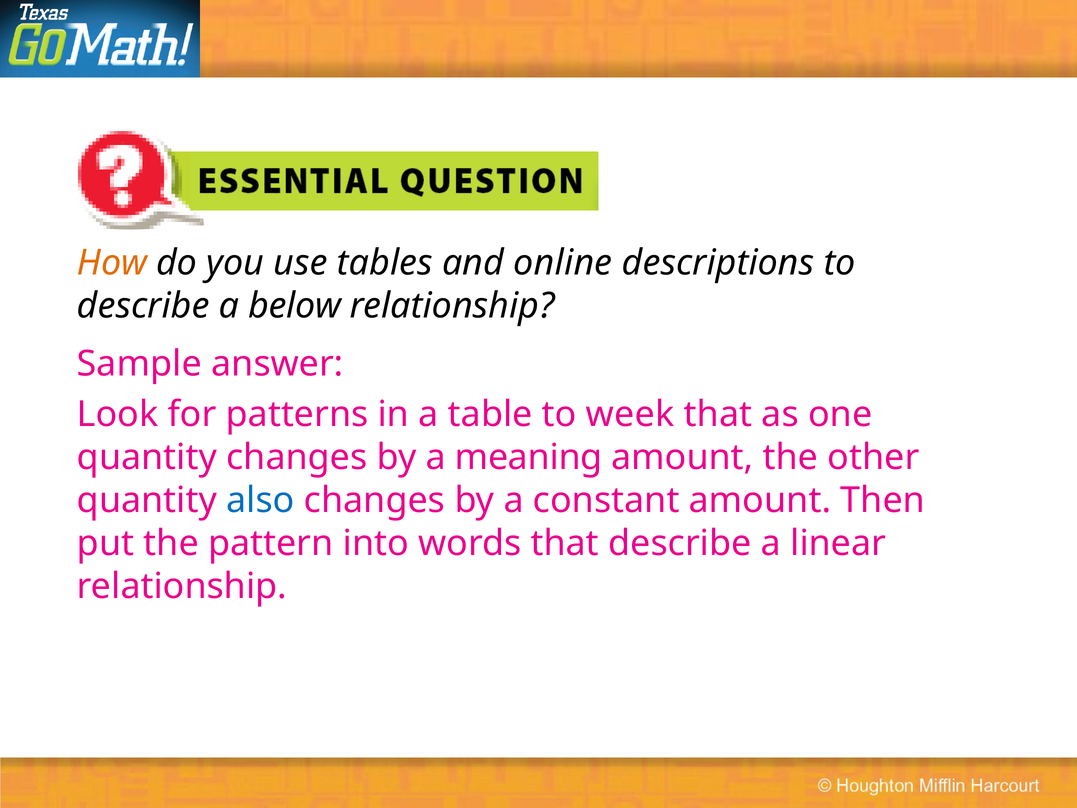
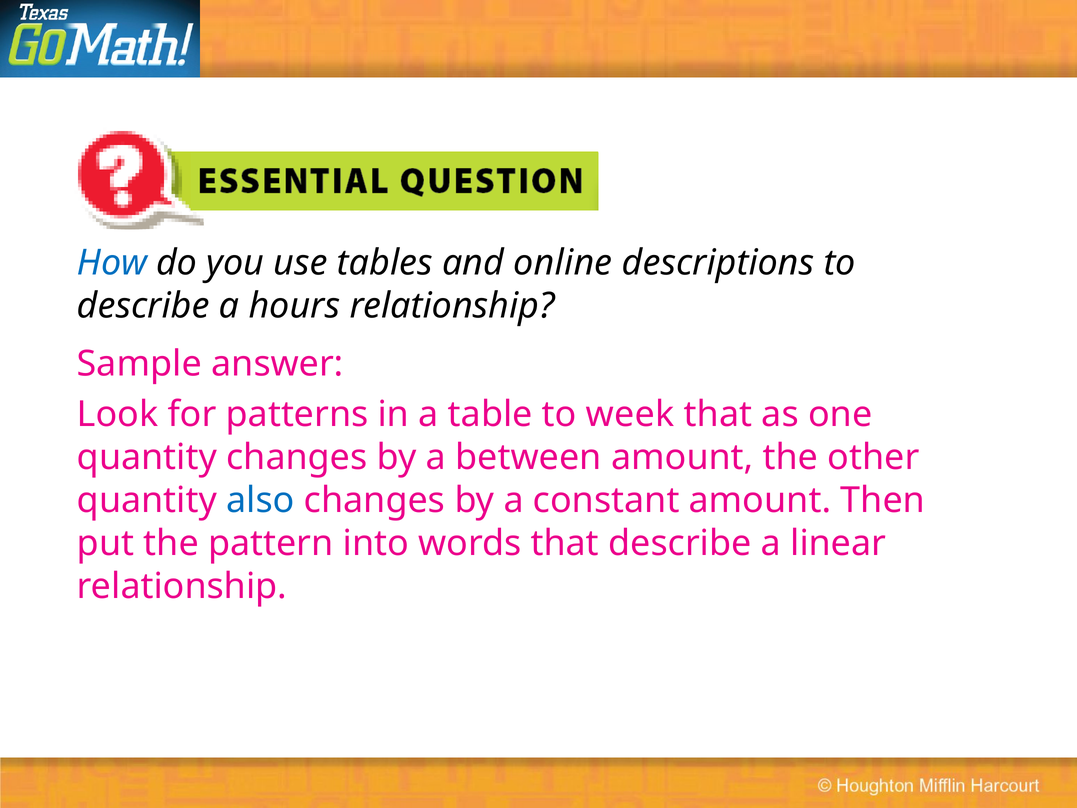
How colour: orange -> blue
below: below -> hours
meaning: meaning -> between
